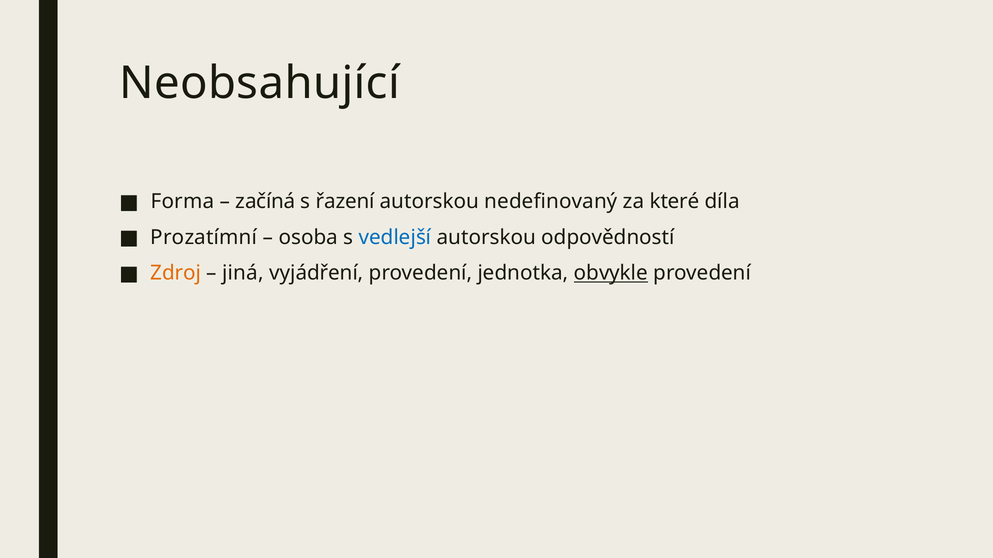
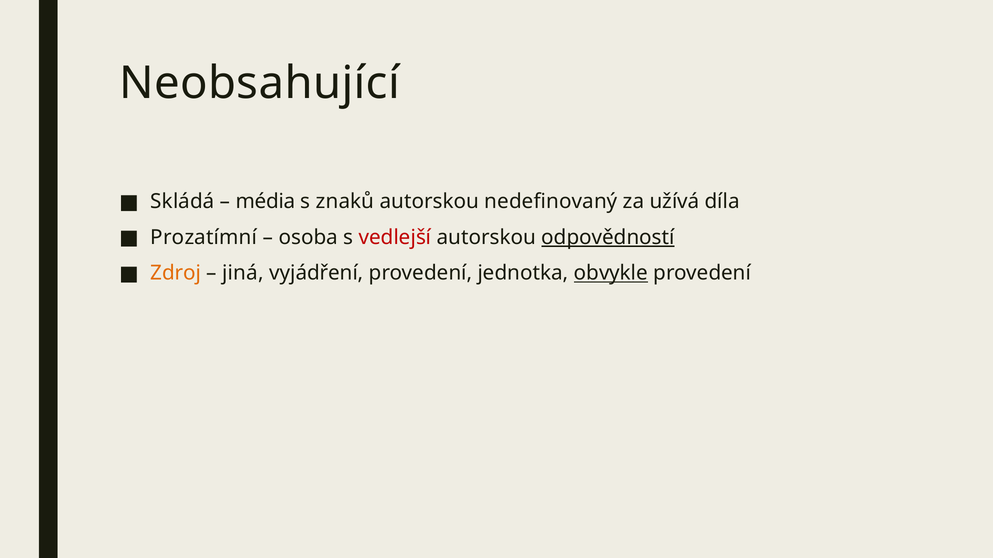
Forma: Forma -> Skládá
začíná: začíná -> média
řazení: řazení -> znaků
které: které -> užívá
vedlejší colour: blue -> red
odpovědností underline: none -> present
